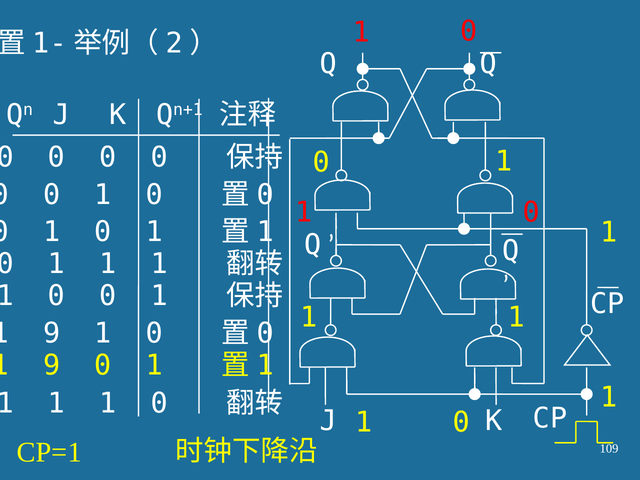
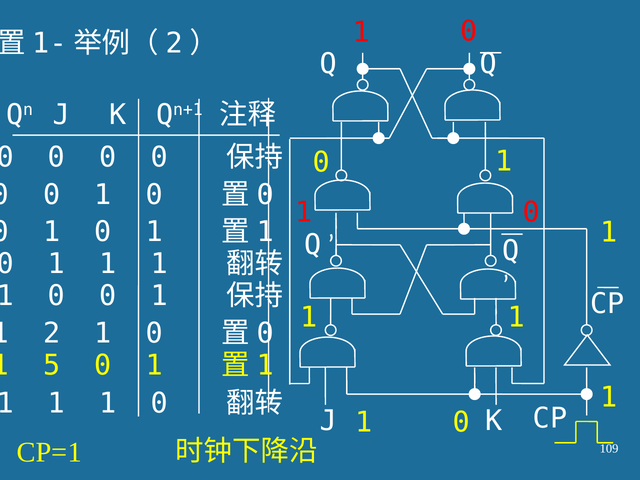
9 at (52, 333): 9 -> 2
9 at (52, 365): 9 -> 5
